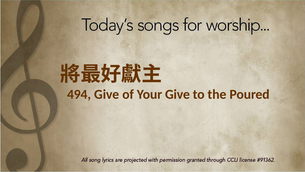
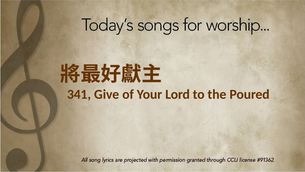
494: 494 -> 341
Your Give: Give -> Lord
